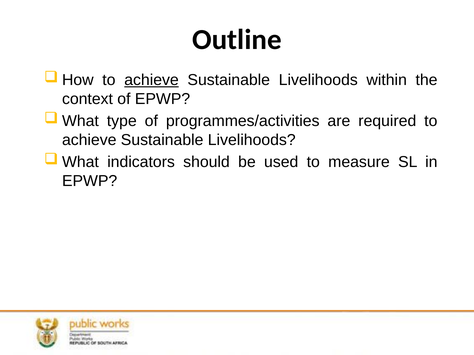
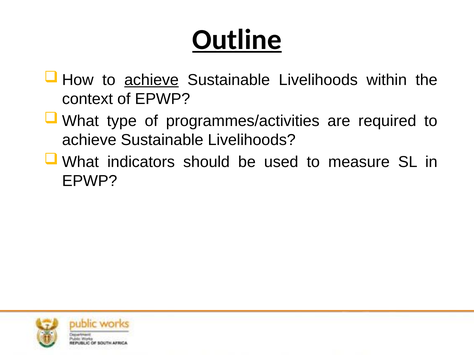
Outline underline: none -> present
